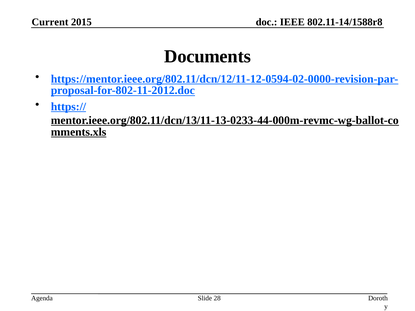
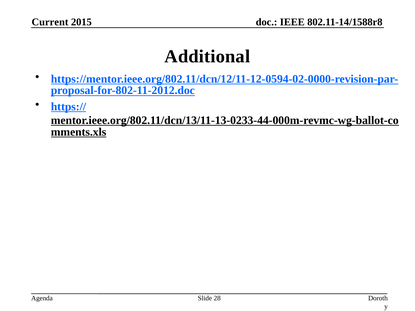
Documents: Documents -> Additional
